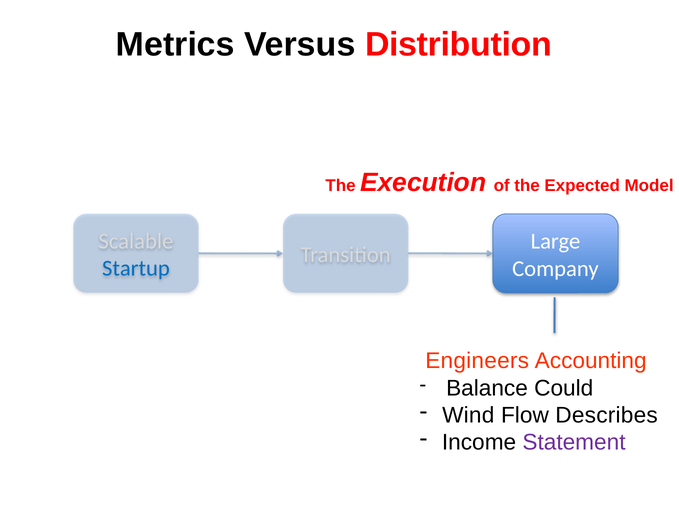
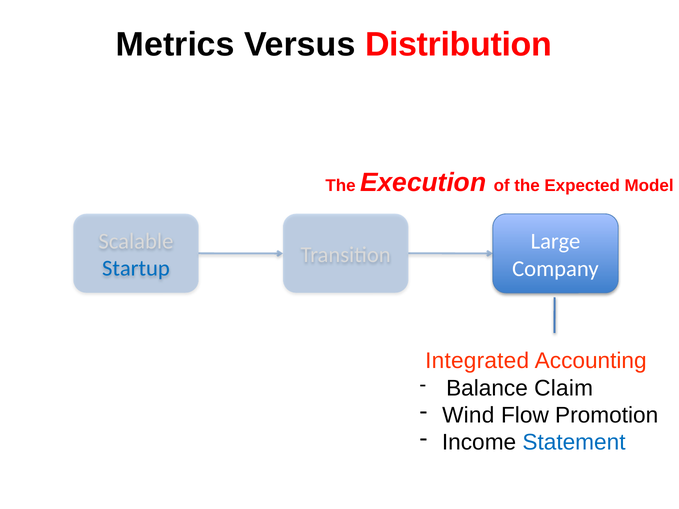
Engineers: Engineers -> Integrated
Could: Could -> Claim
Describes: Describes -> Promotion
Statement colour: purple -> blue
